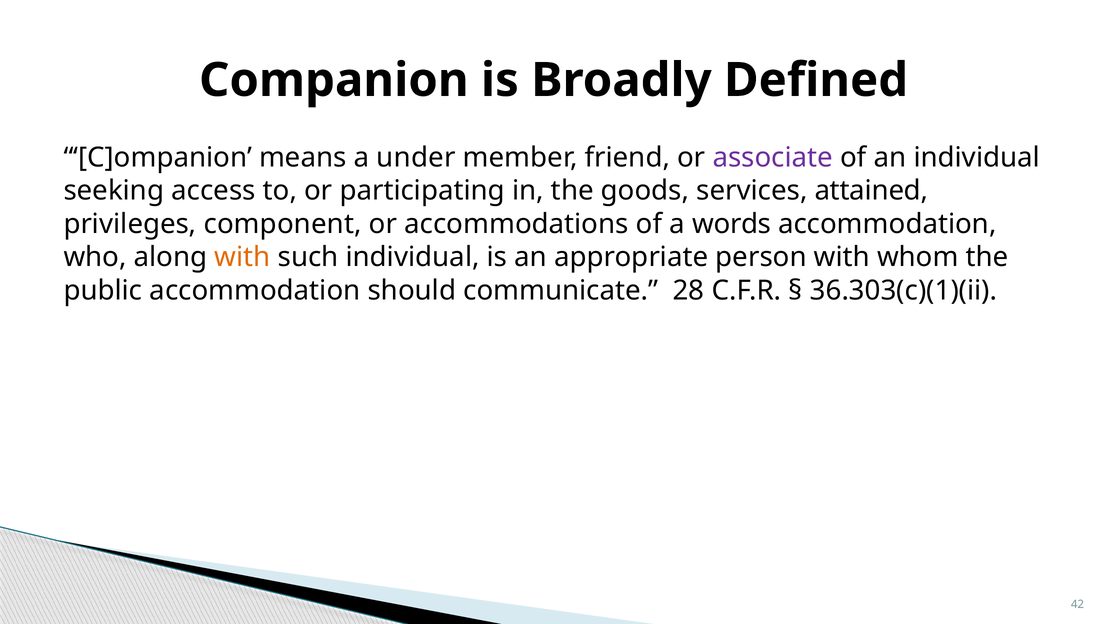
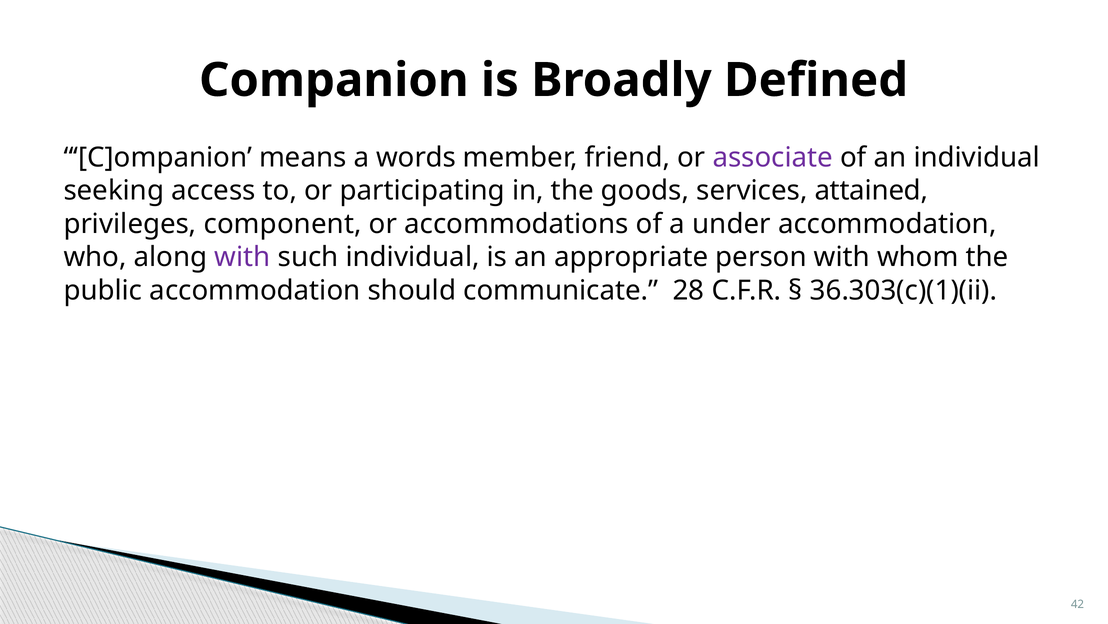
under: under -> words
words: words -> under
with at (242, 257) colour: orange -> purple
